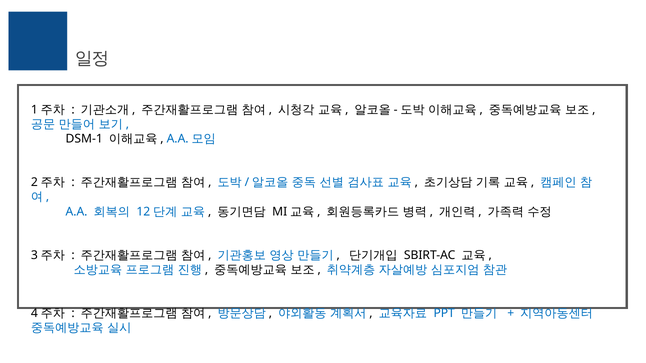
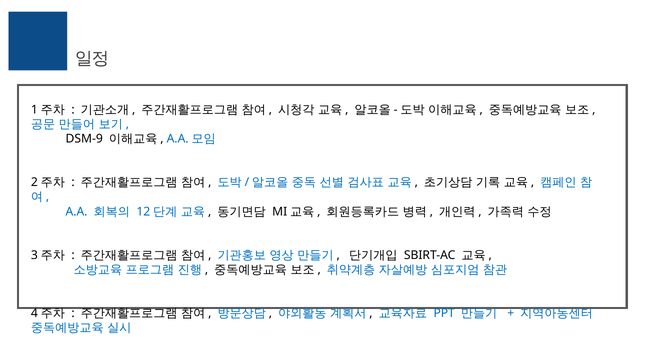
DSM-1: DSM-1 -> DSM-9
